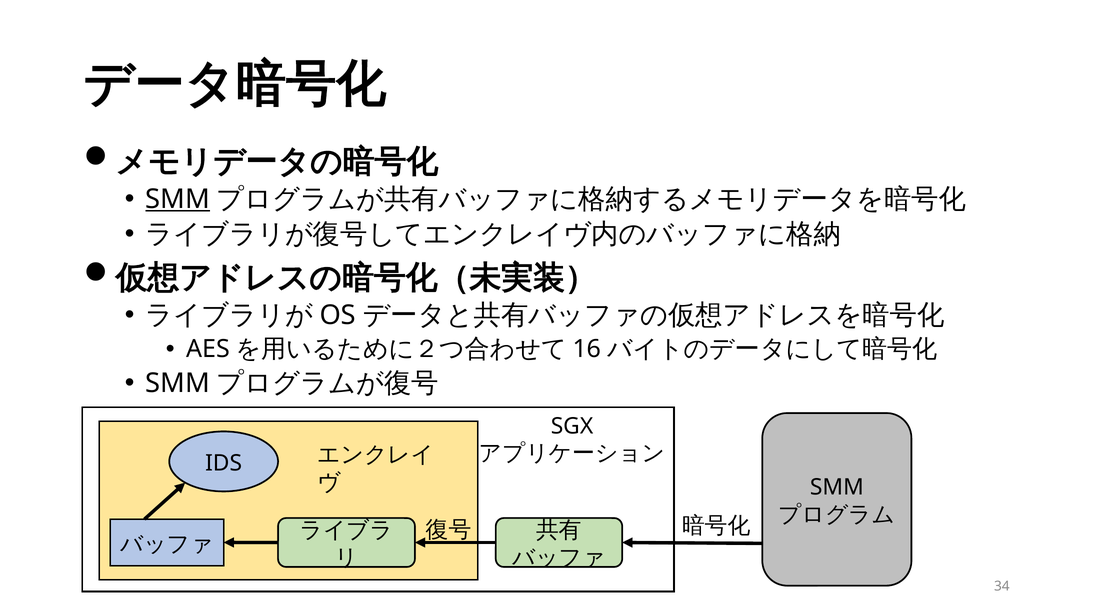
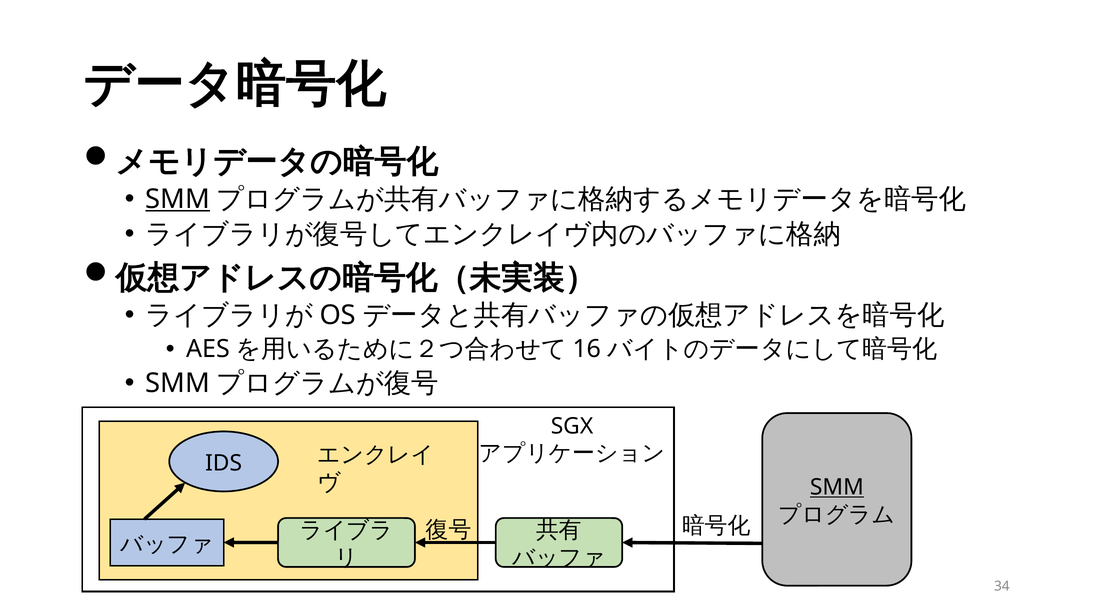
SMM at (837, 487) underline: none -> present
